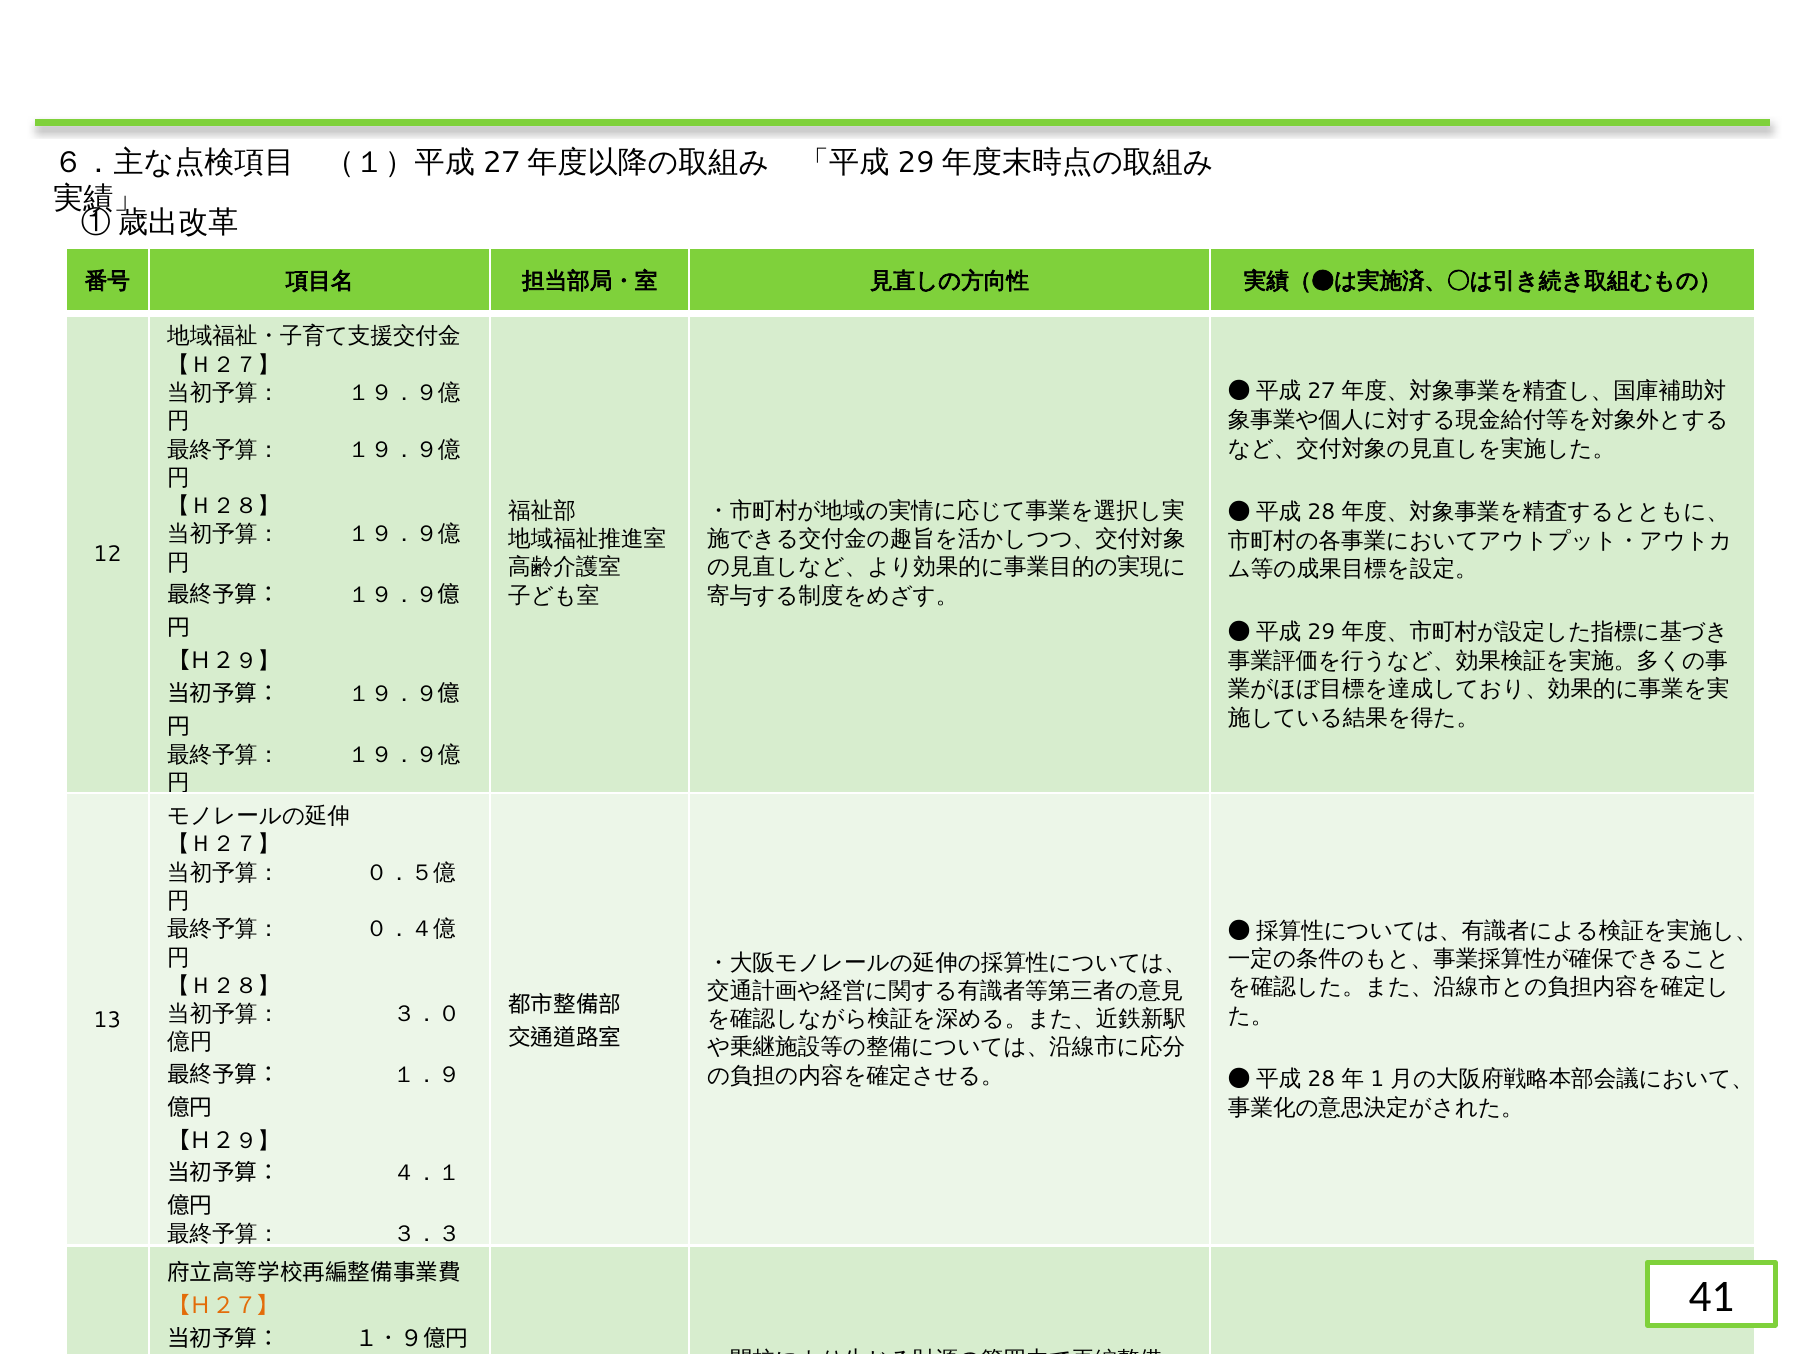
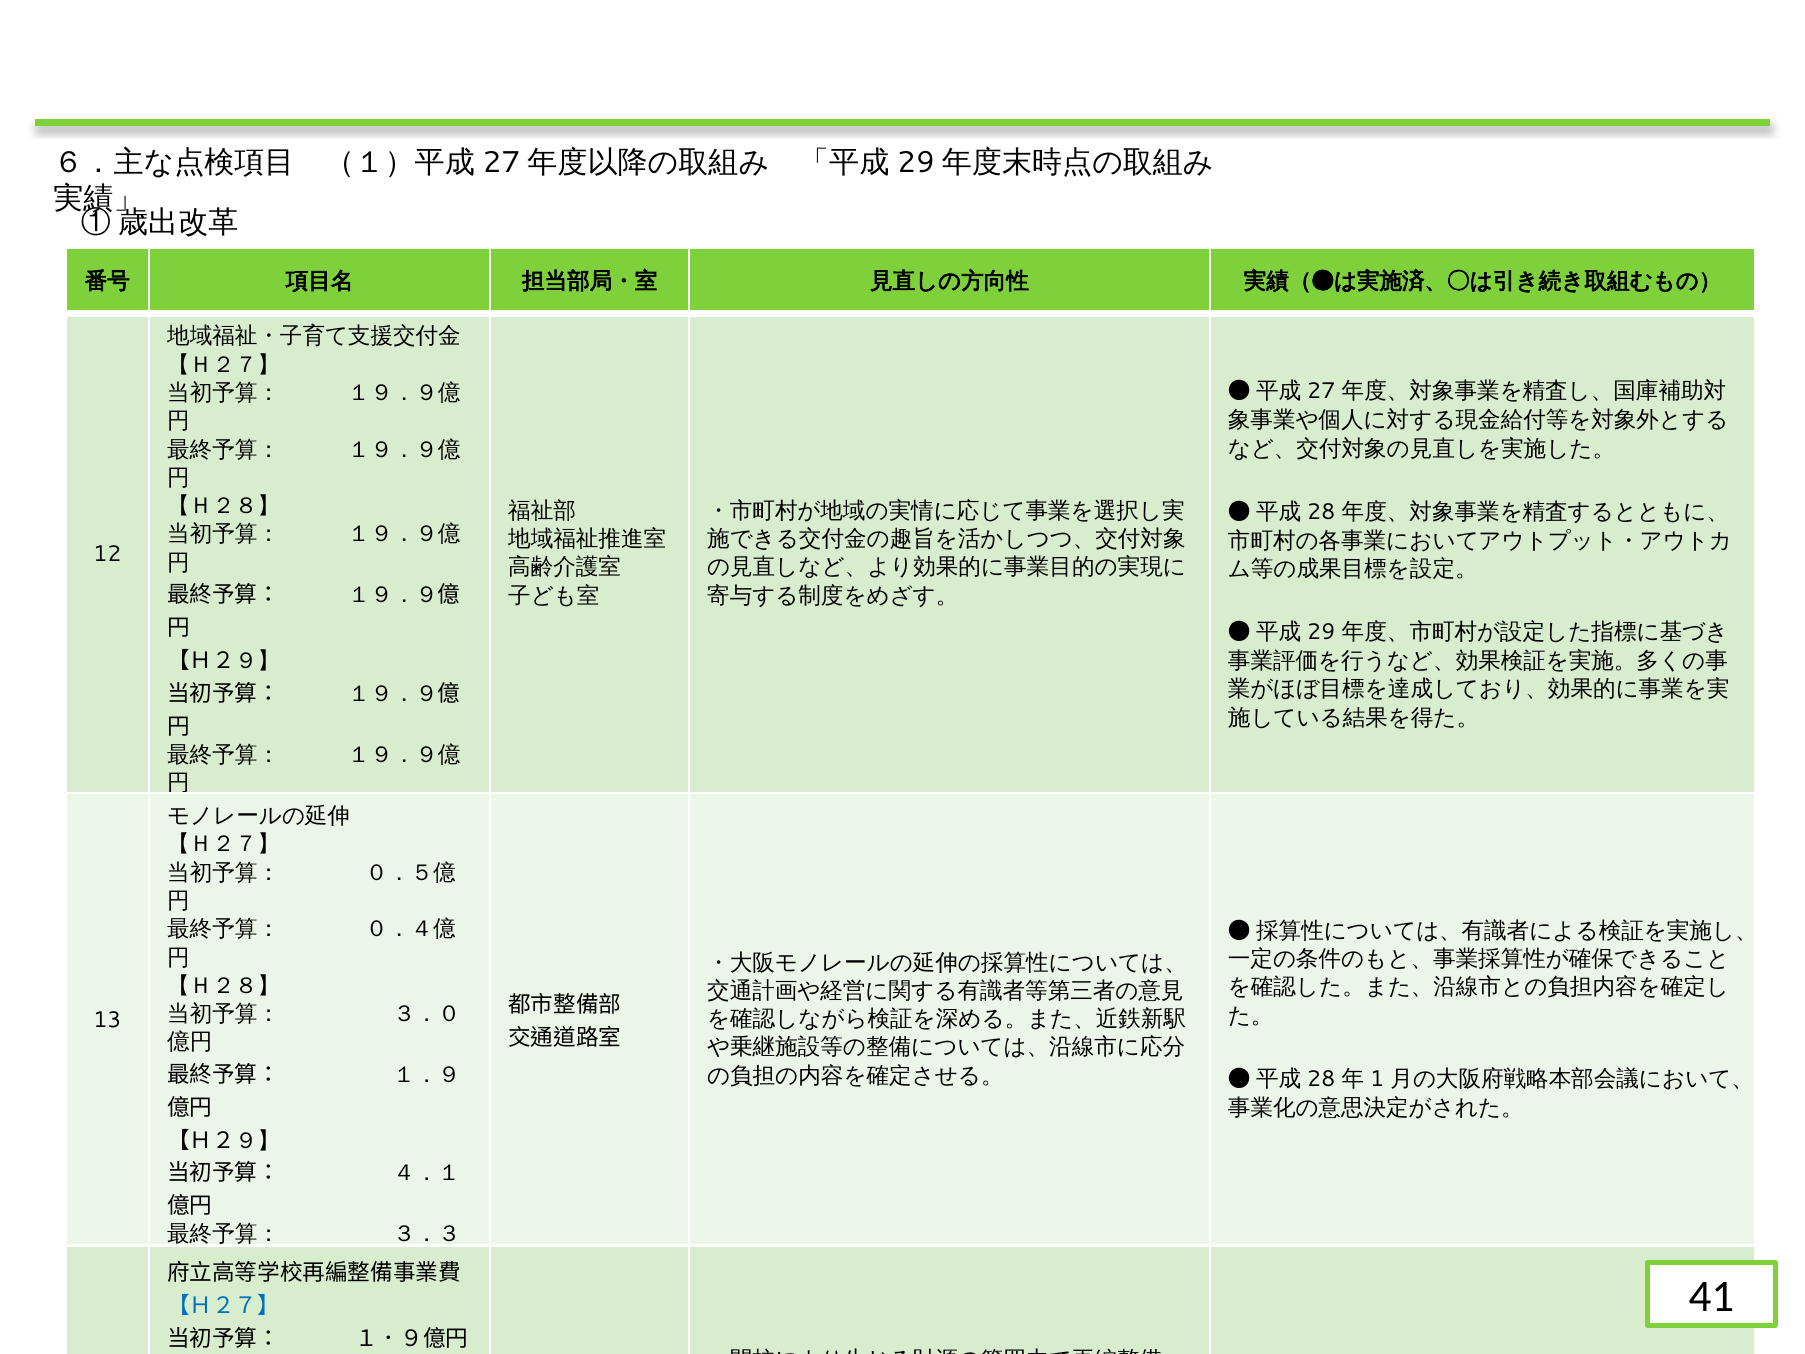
【Ｈ２７】 at (224, 1306) colour: orange -> blue
